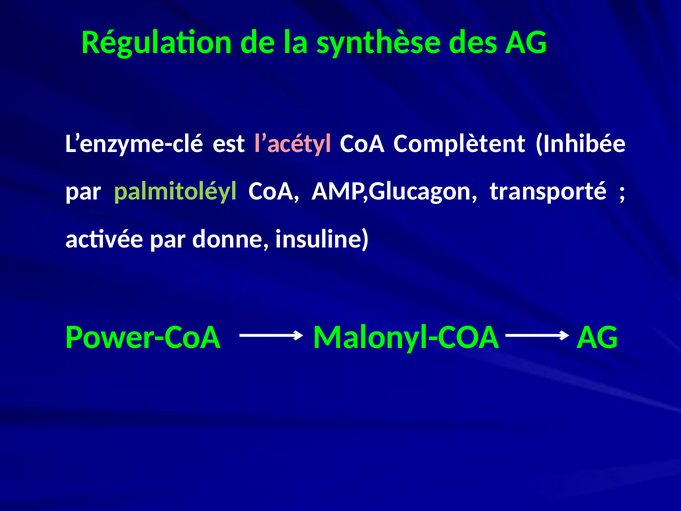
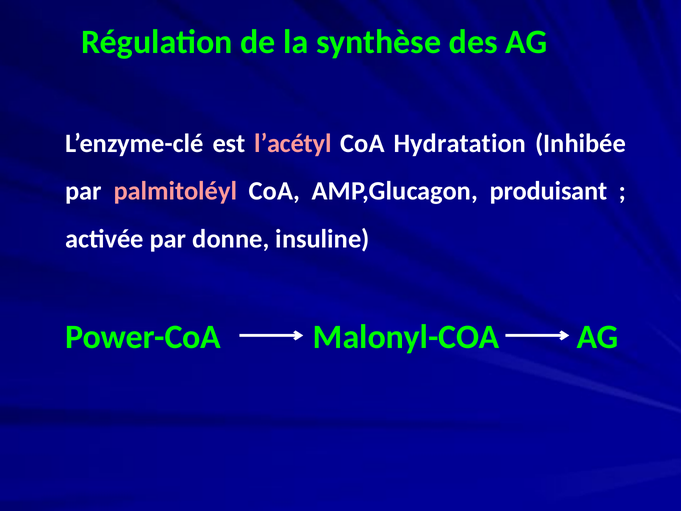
Complètent: Complètent -> Hydratation
palmitoléyl colour: light green -> pink
transporté: transporté -> produisant
